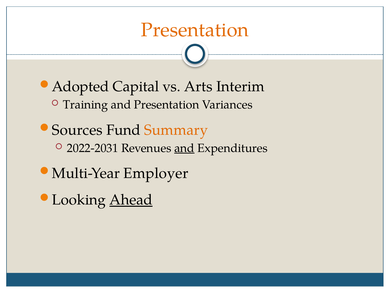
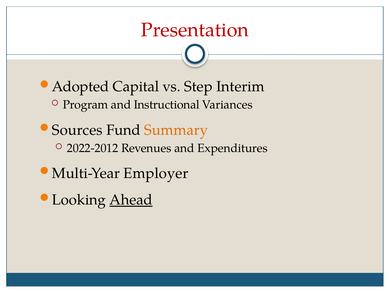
Presentation at (195, 30) colour: orange -> red
Arts: Arts -> Step
Training: Training -> Program
and Presentation: Presentation -> Instructional
2022-2031: 2022-2031 -> 2022-2012
and at (184, 148) underline: present -> none
